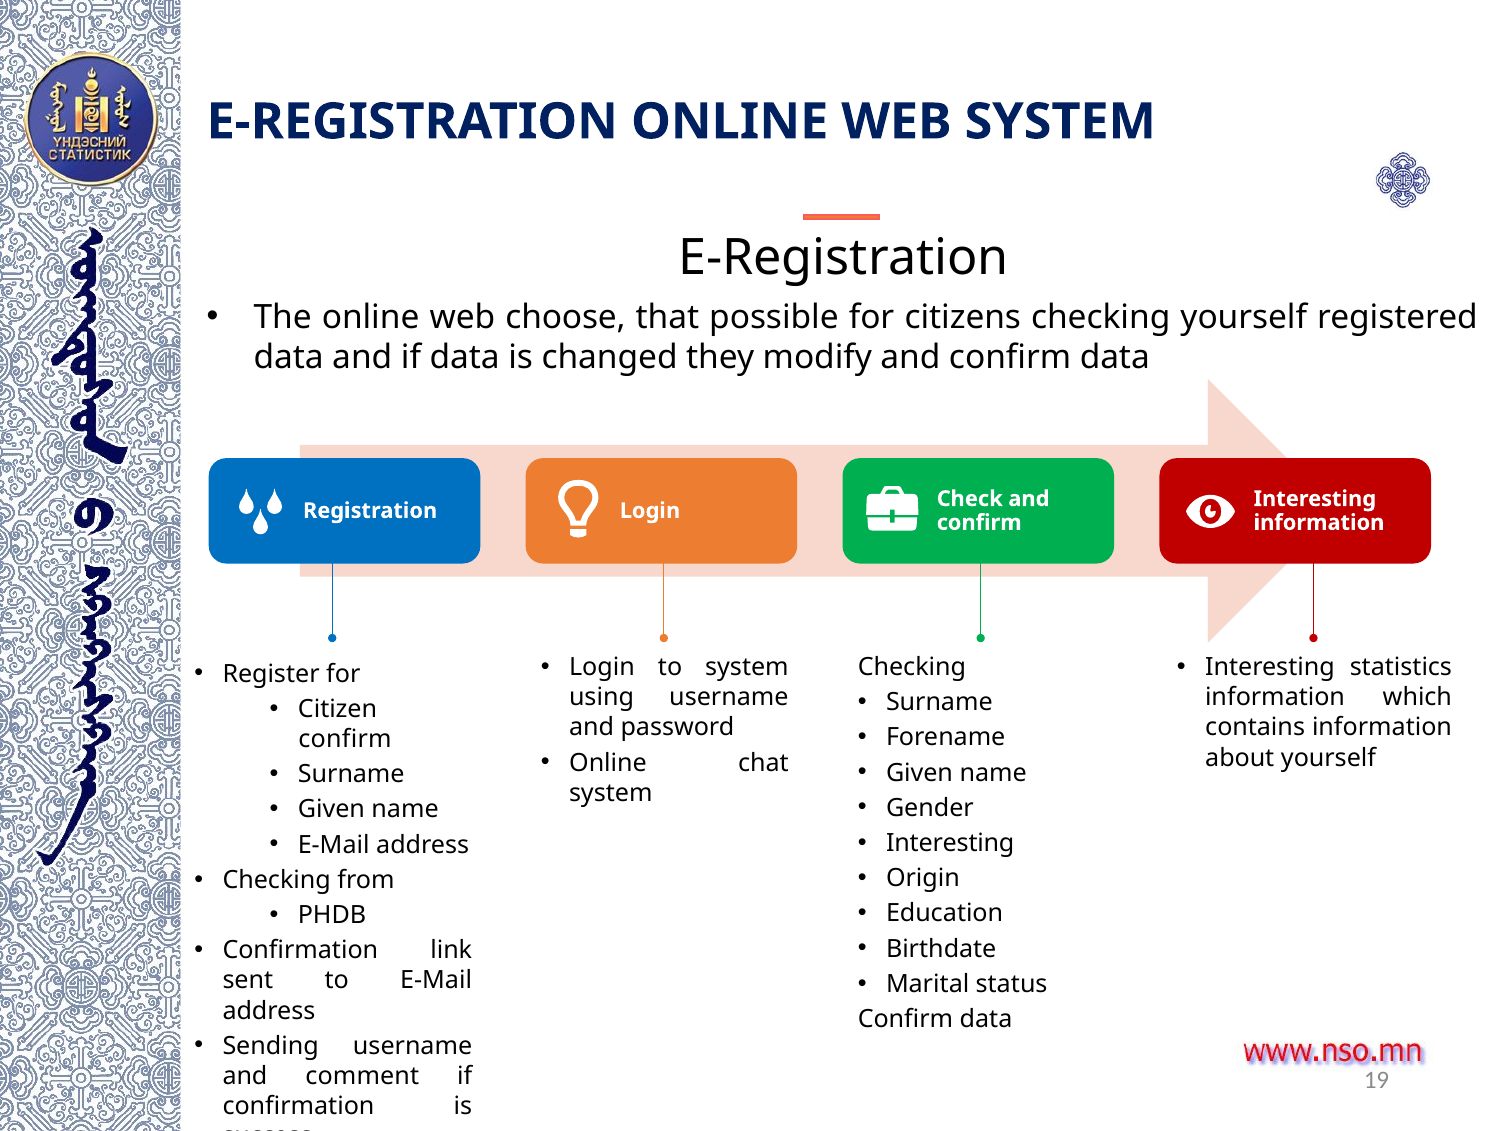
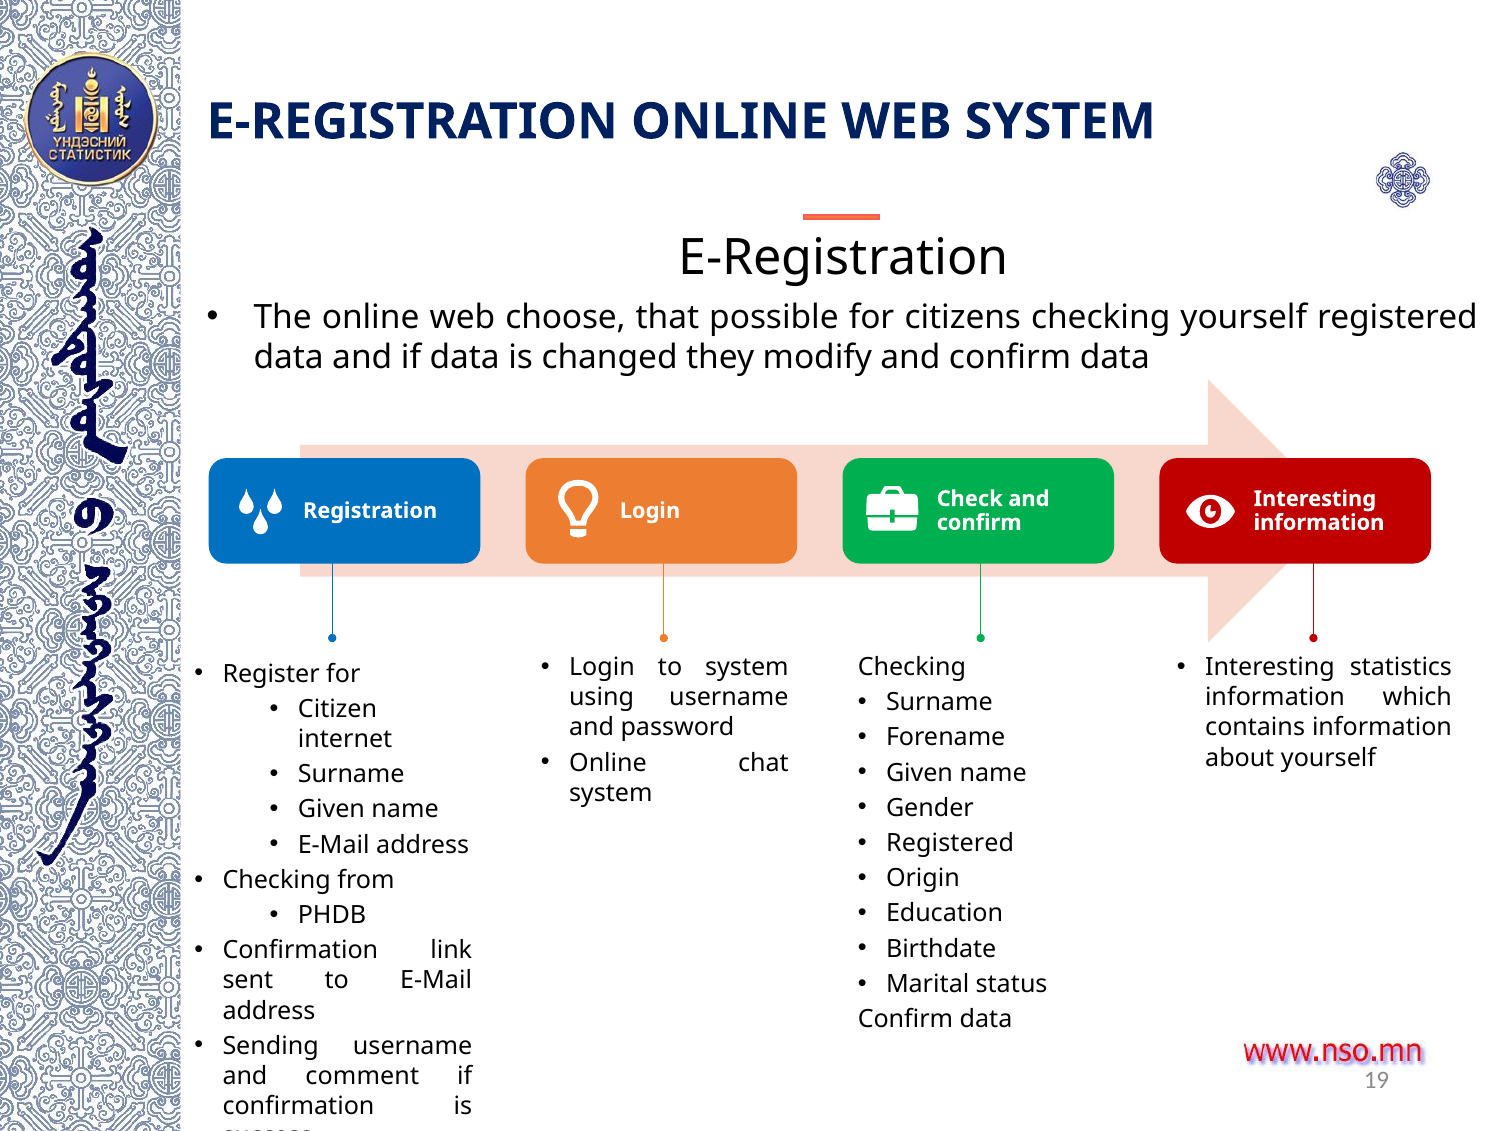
confirm at (345, 739): confirm -> internet
Interesting at (950, 843): Interesting -> Registered
